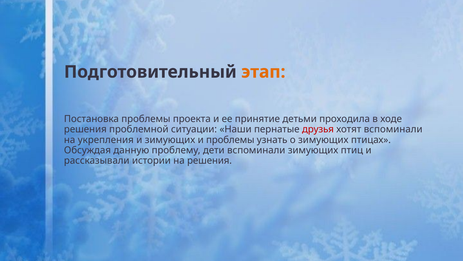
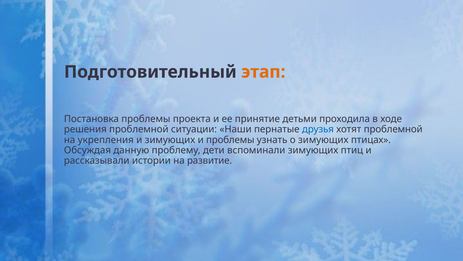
друзья colour: red -> blue
хотят вспоминали: вспоминали -> проблемной
на решения: решения -> развитие
